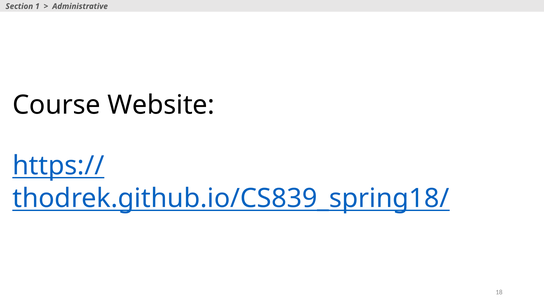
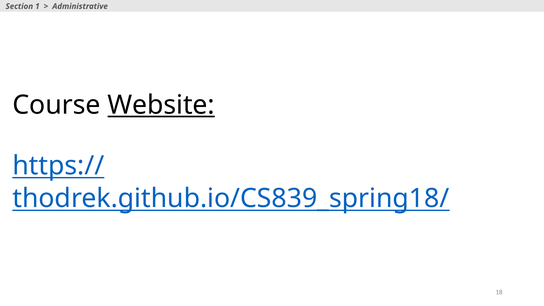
Website underline: none -> present
